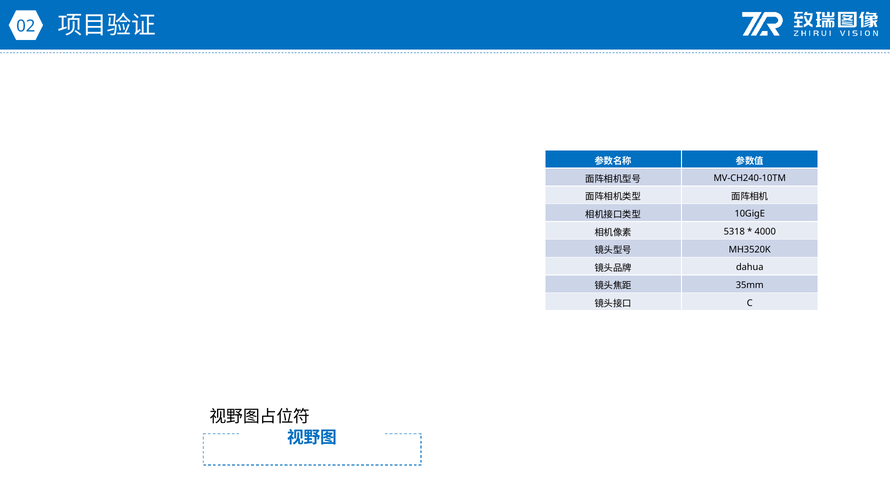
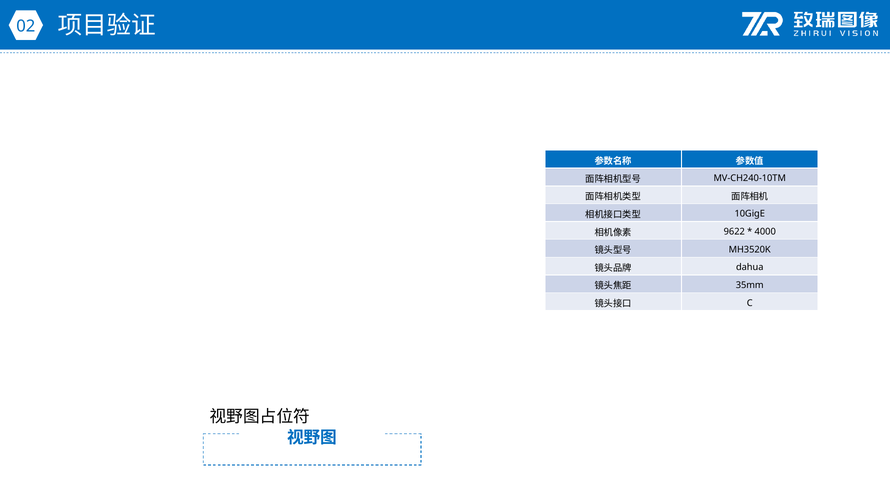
5318: 5318 -> 9622
